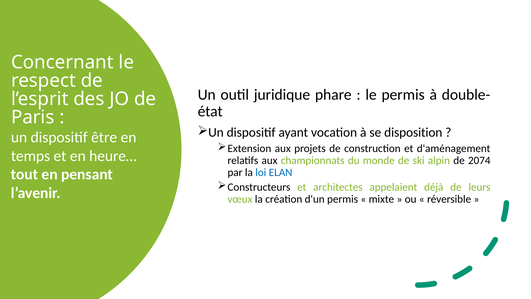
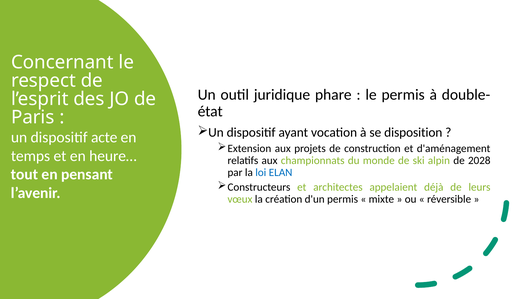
être: être -> acte
2074: 2074 -> 2028
